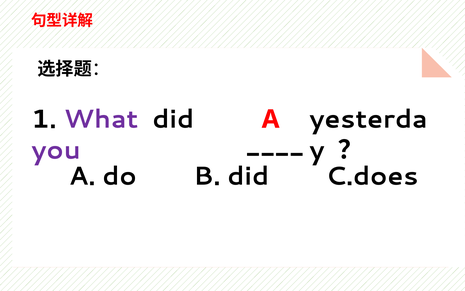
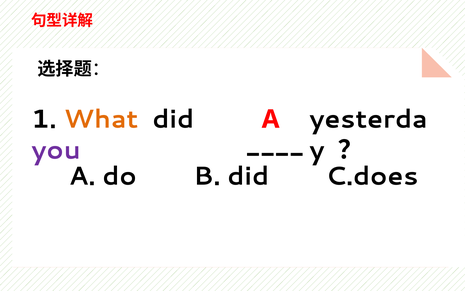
What colour: purple -> orange
